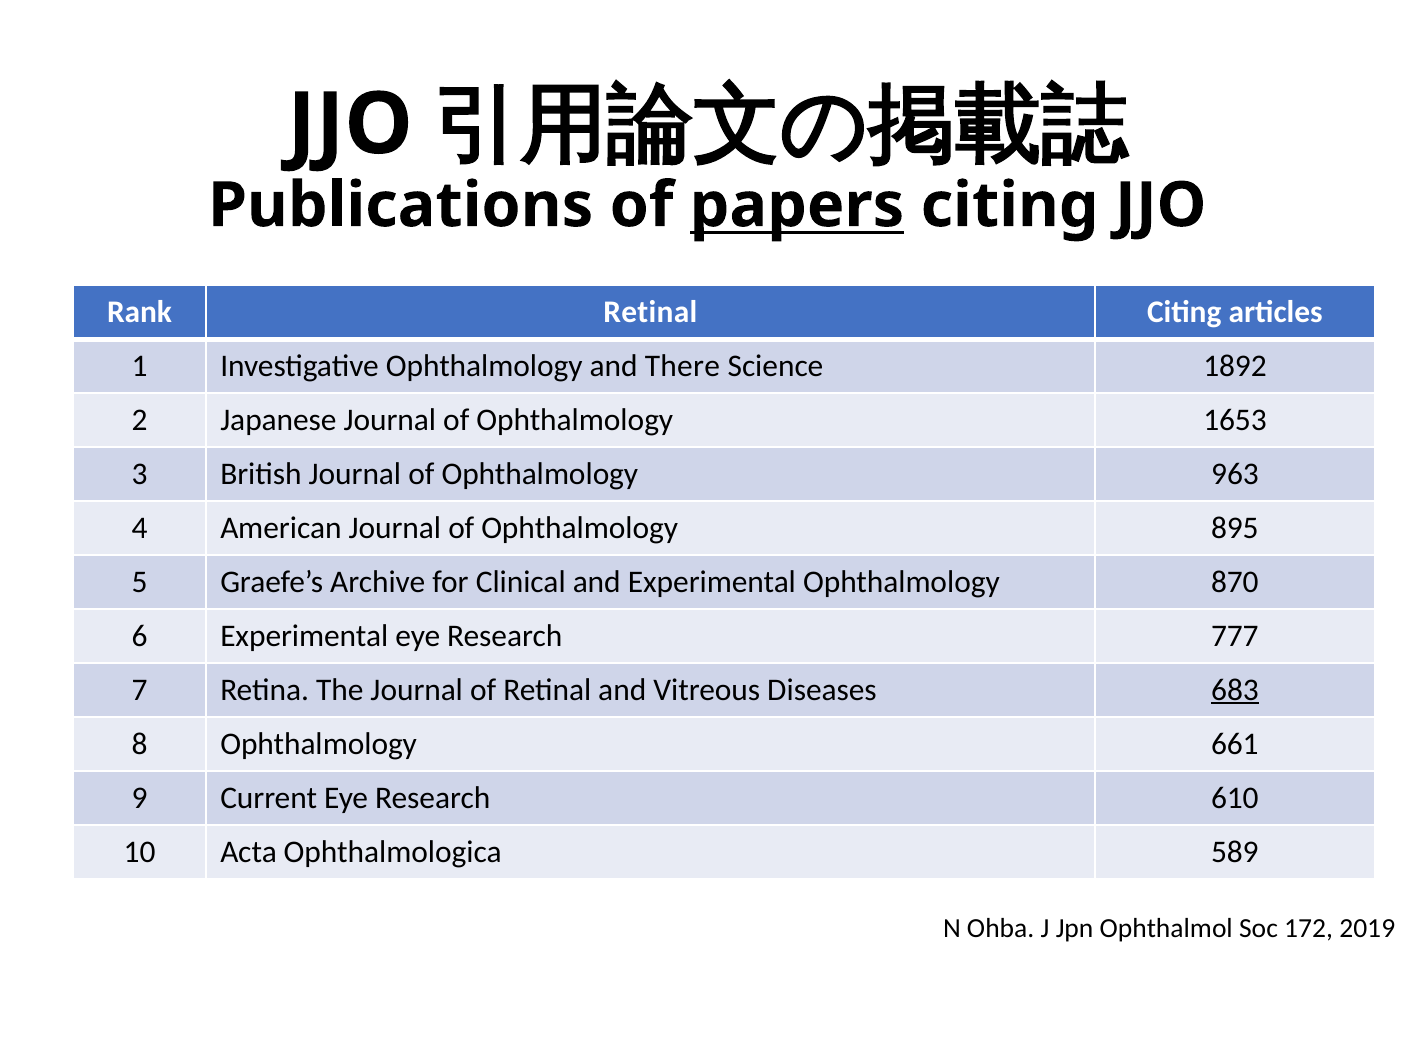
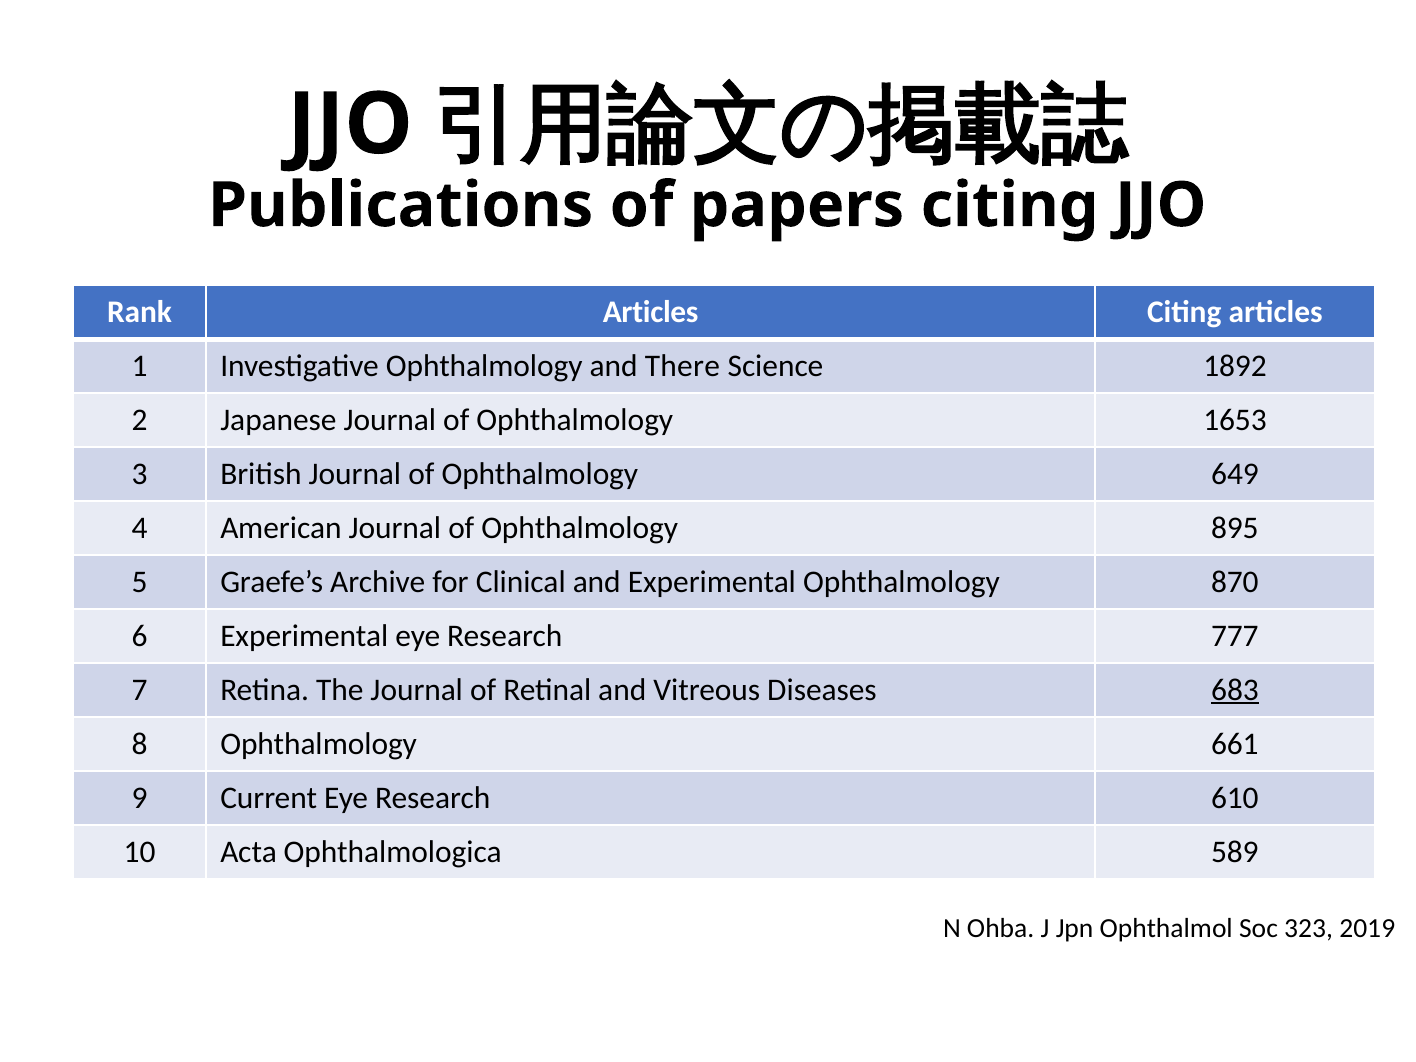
papers underline: present -> none
Rank Retinal: Retinal -> Articles
963: 963 -> 649
172: 172 -> 323
